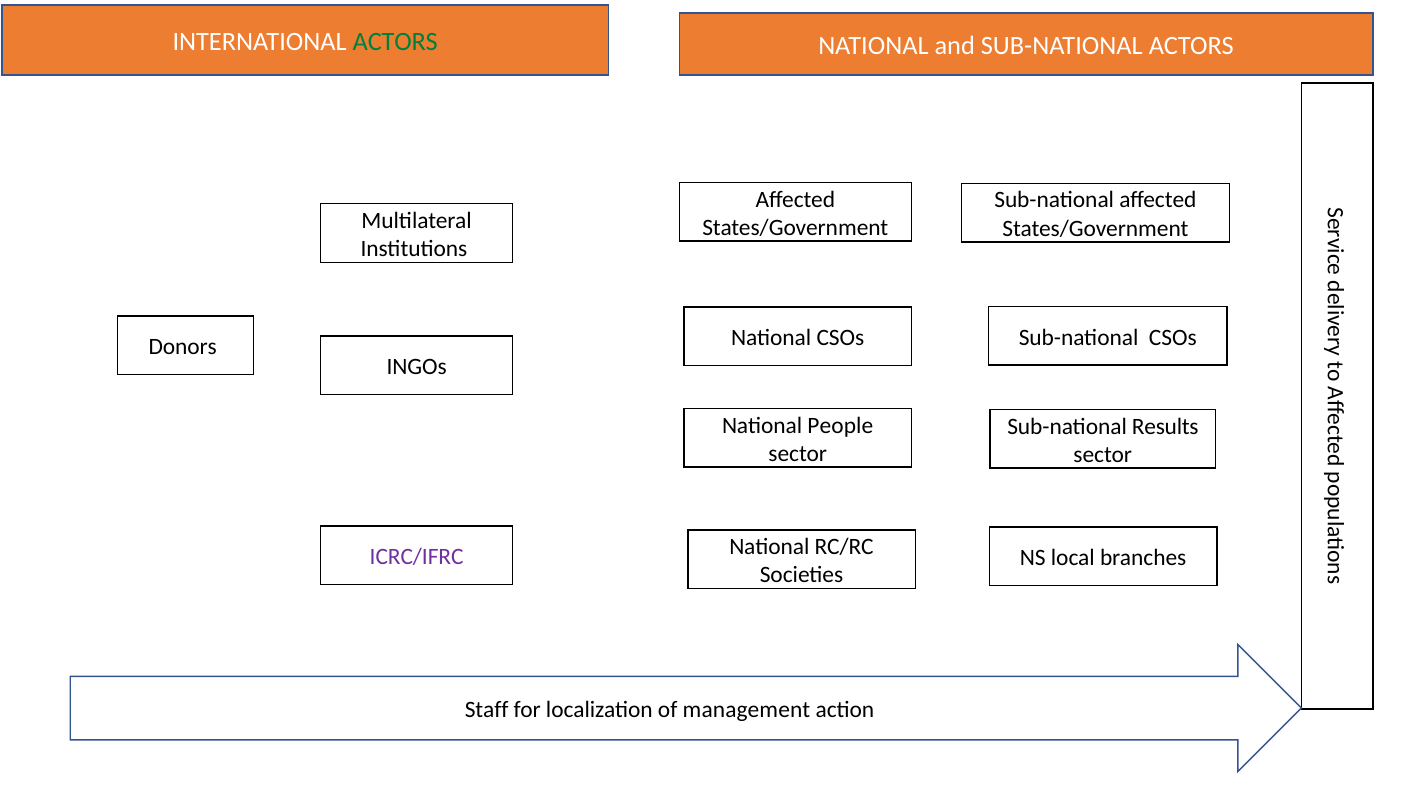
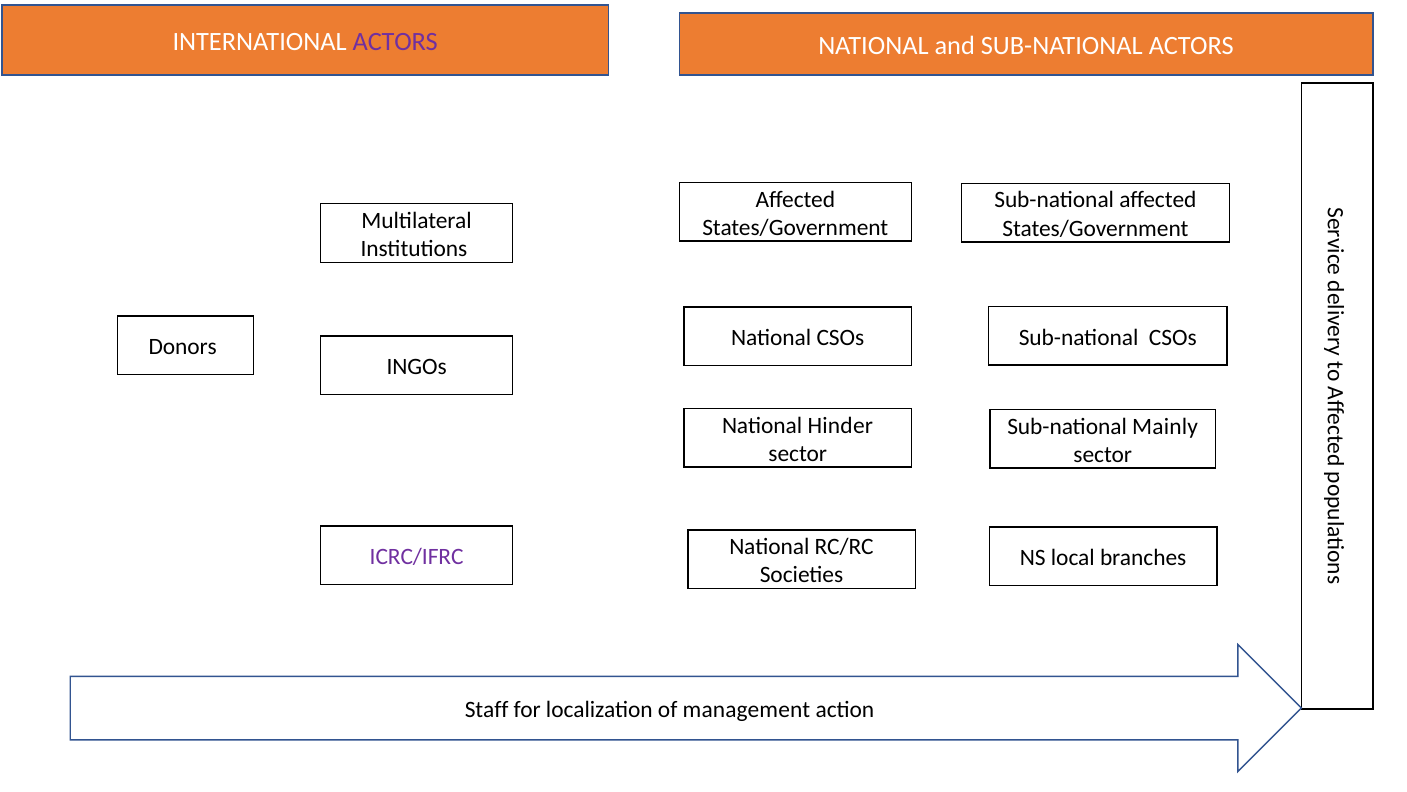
ACTORS at (395, 42) colour: green -> purple
People: People -> Hinder
Results: Results -> Mainly
